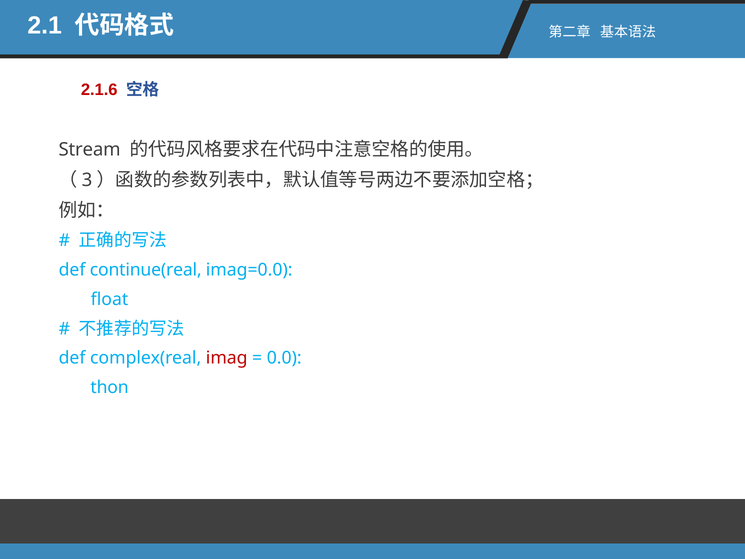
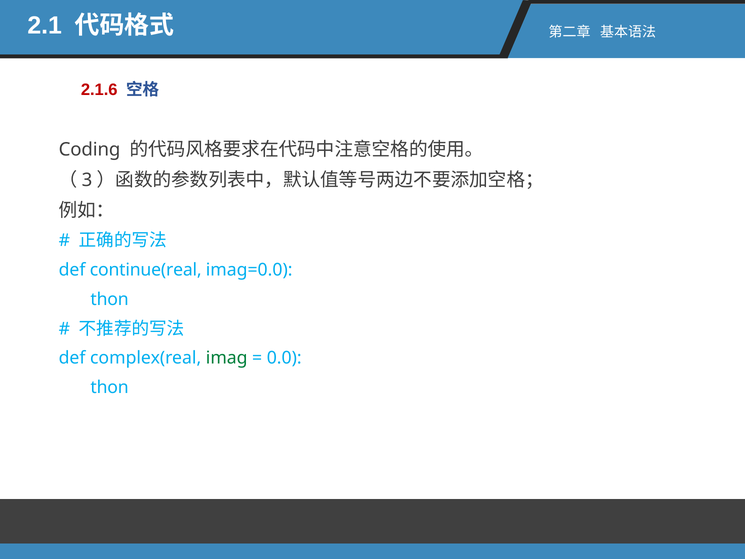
Stream: Stream -> Coding
float at (109, 299): float -> thon
imag colour: red -> green
